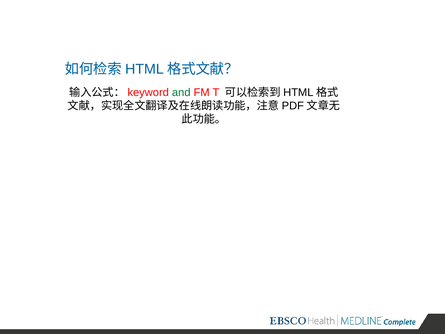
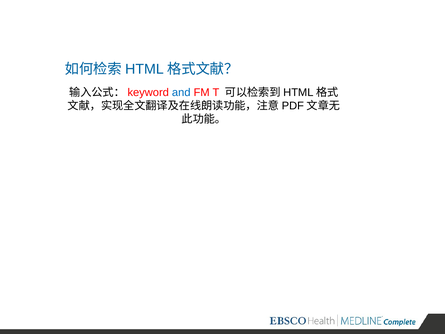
and colour: green -> blue
